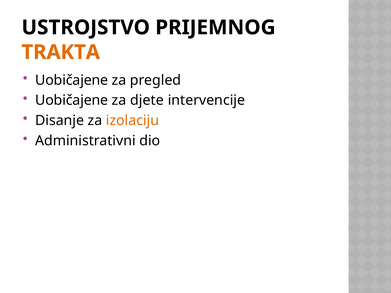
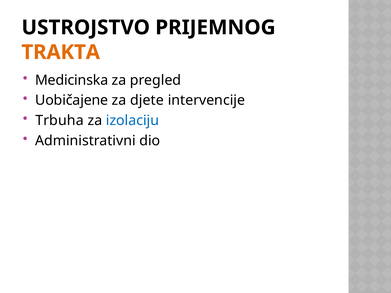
Uobičajene at (72, 80): Uobičajene -> Medicinska
Disanje: Disanje -> Trbuha
izolaciju colour: orange -> blue
